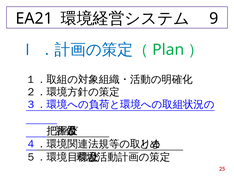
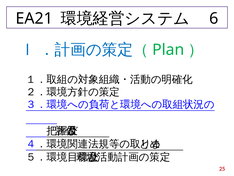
9: 9 -> 6
